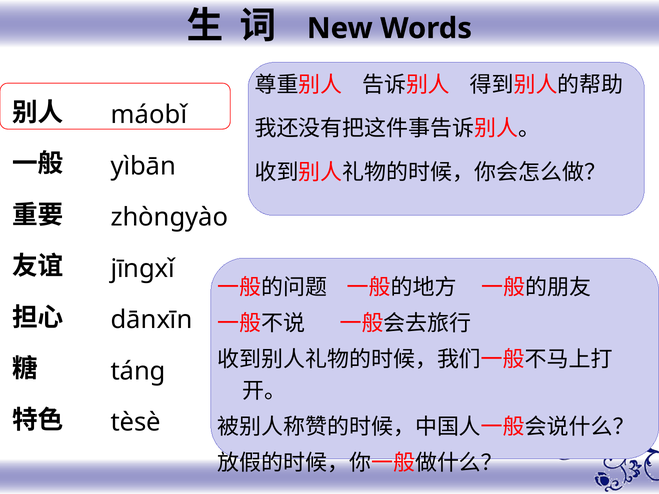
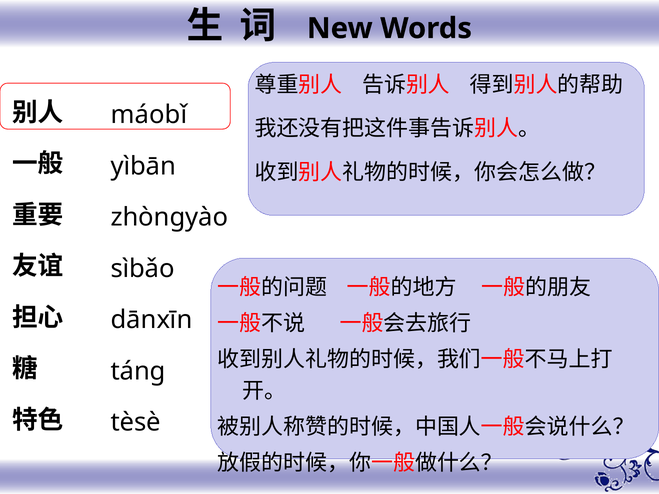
jīngxǐ: jīngxǐ -> sìbǎo
